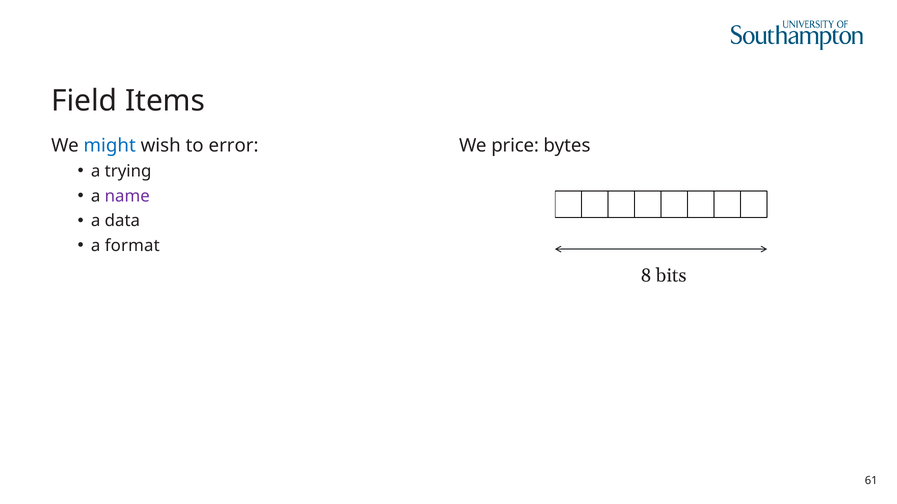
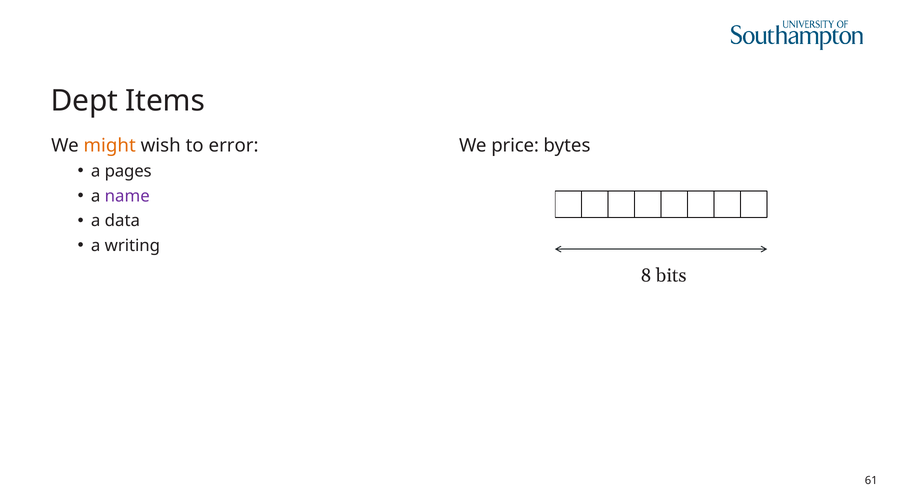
Field: Field -> Dept
might colour: blue -> orange
trying: trying -> pages
format: format -> writing
